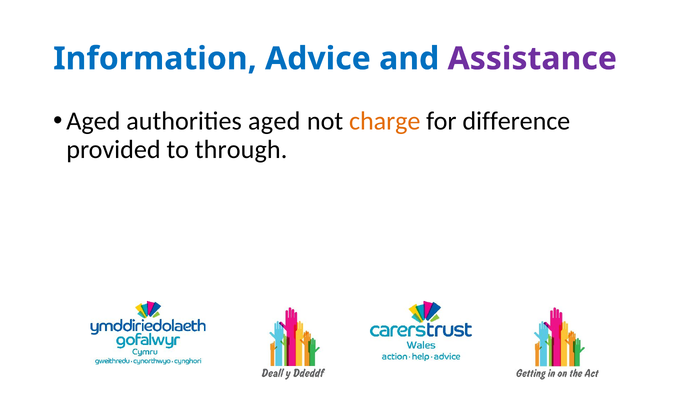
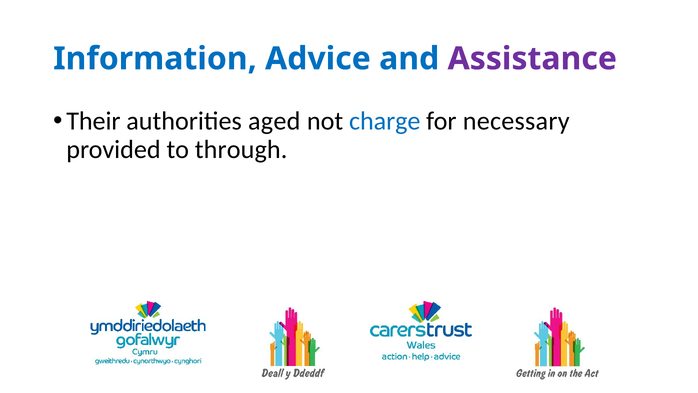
Aged at (93, 121): Aged -> Their
charge colour: orange -> blue
difference: difference -> necessary
